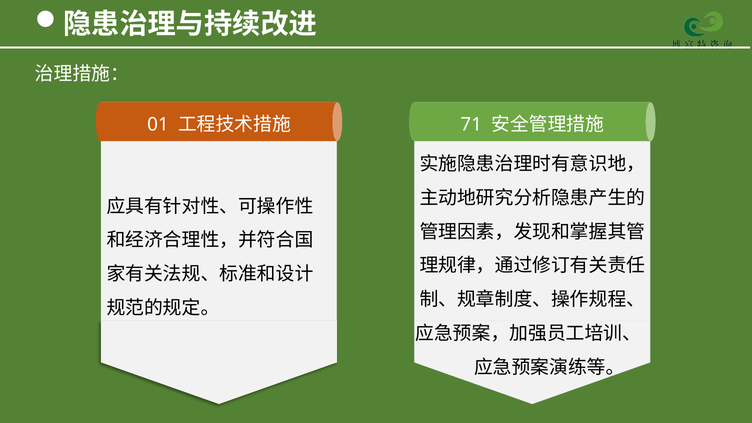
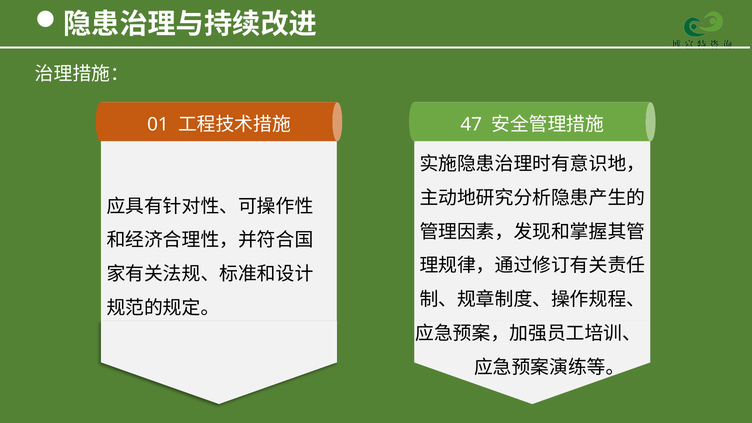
71: 71 -> 47
